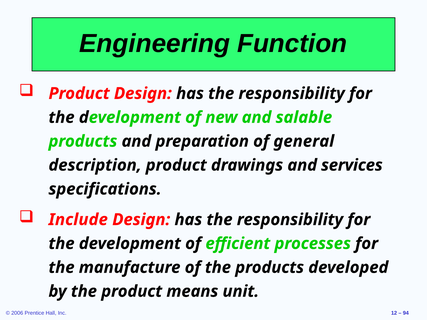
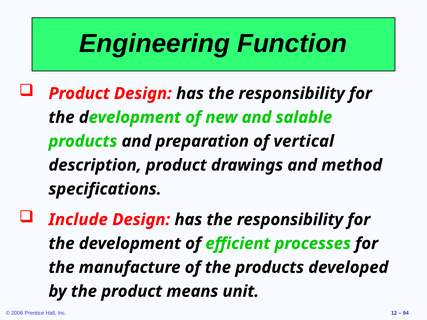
general: general -> vertical
services: services -> method
